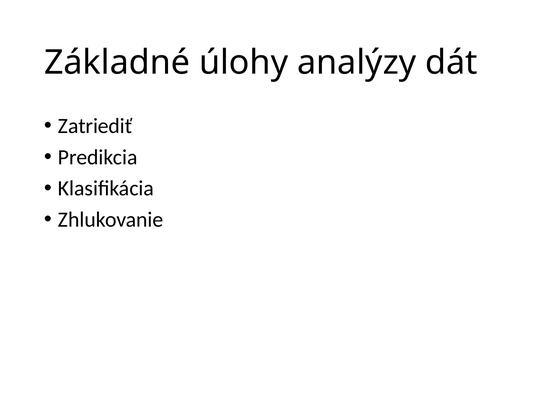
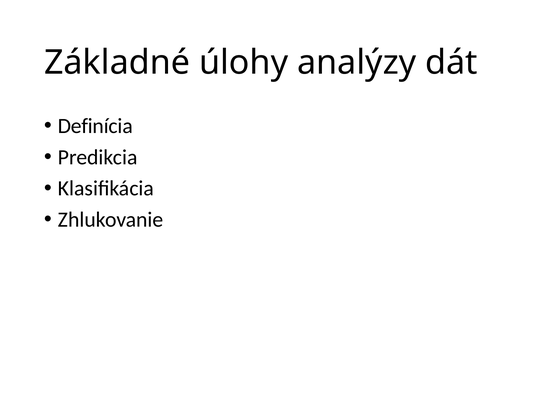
Zatriediť: Zatriediť -> Definícia
